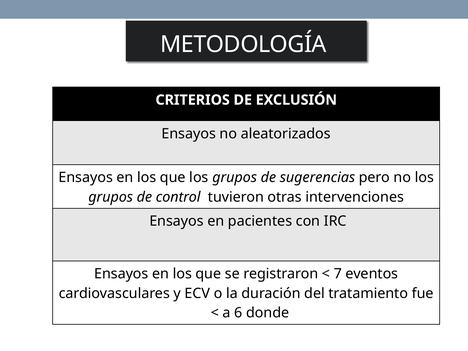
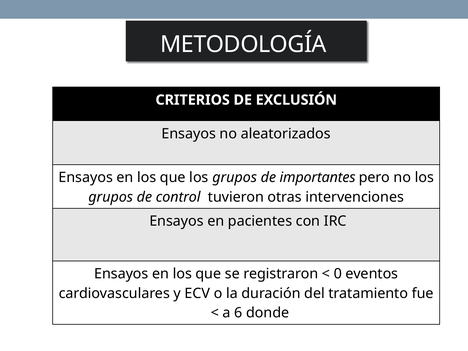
sugerencias: sugerencias -> importantes
7: 7 -> 0
